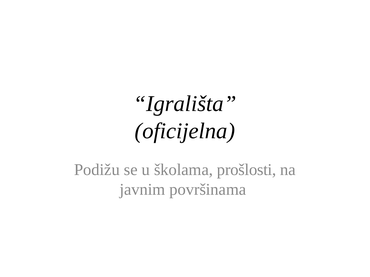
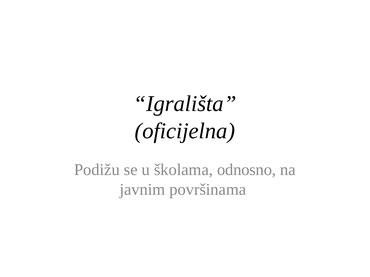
prošlosti: prošlosti -> odnosno
